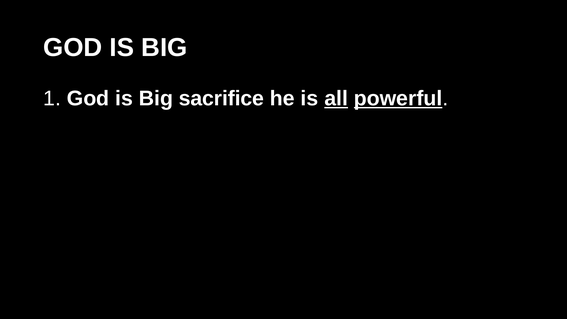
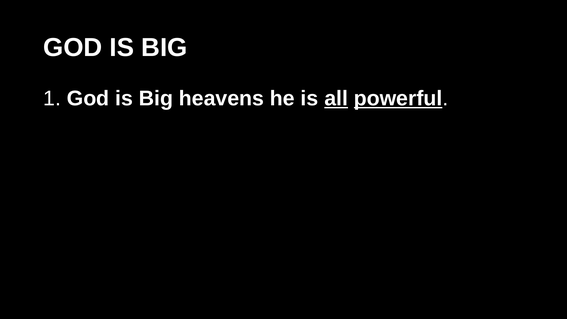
sacrifice: sacrifice -> heavens
